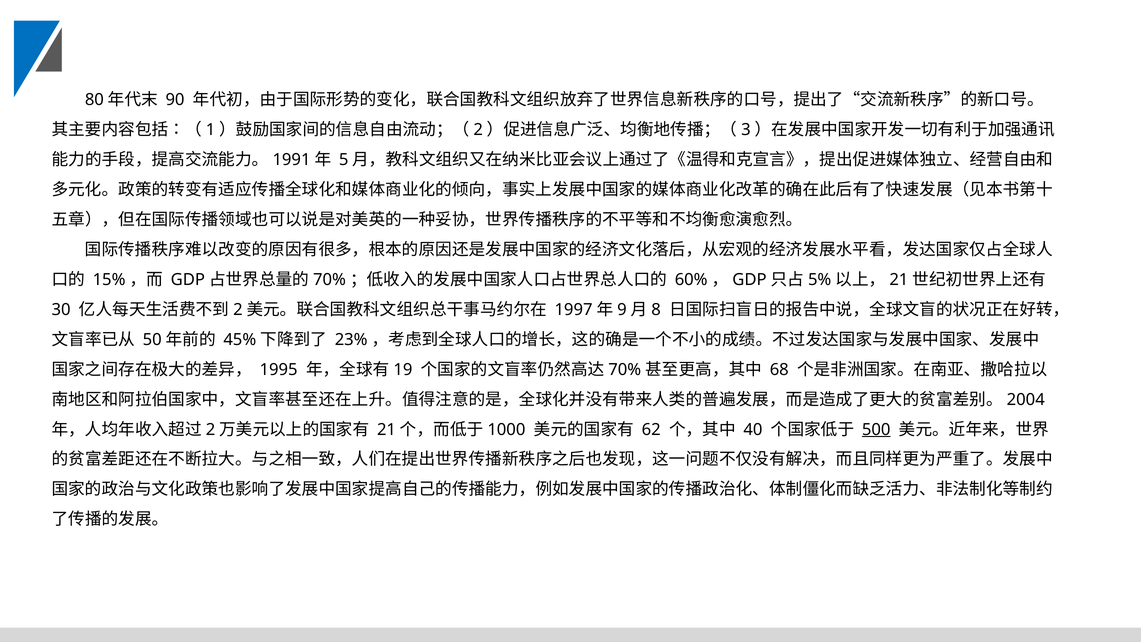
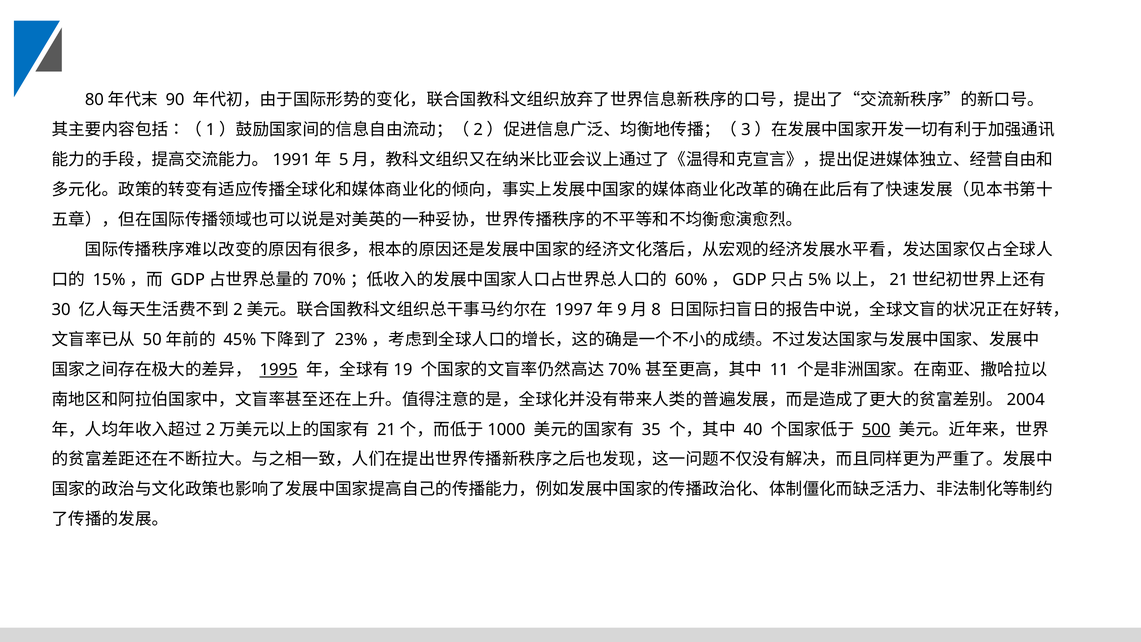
1995 underline: none -> present
68: 68 -> 11
62: 62 -> 35
